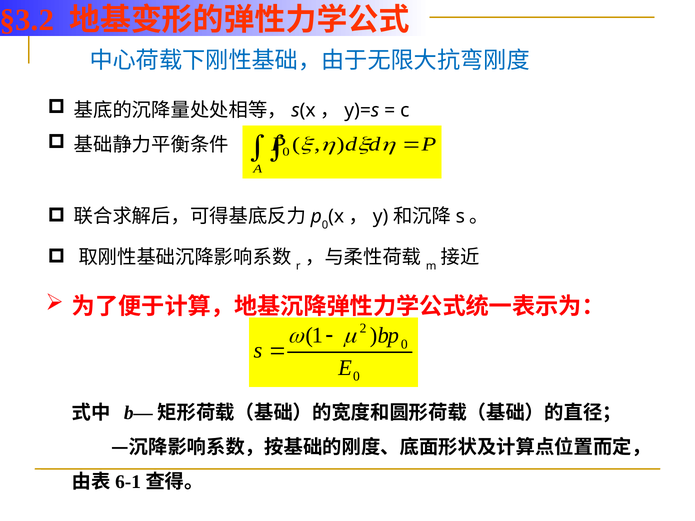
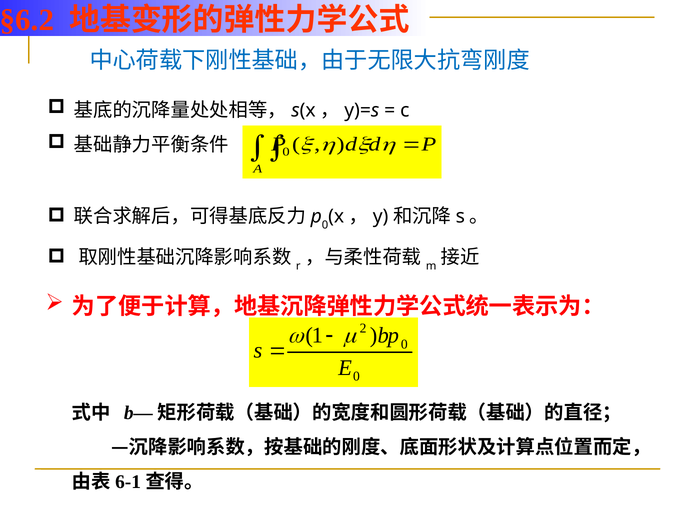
§3.2: §3.2 -> §6.2
